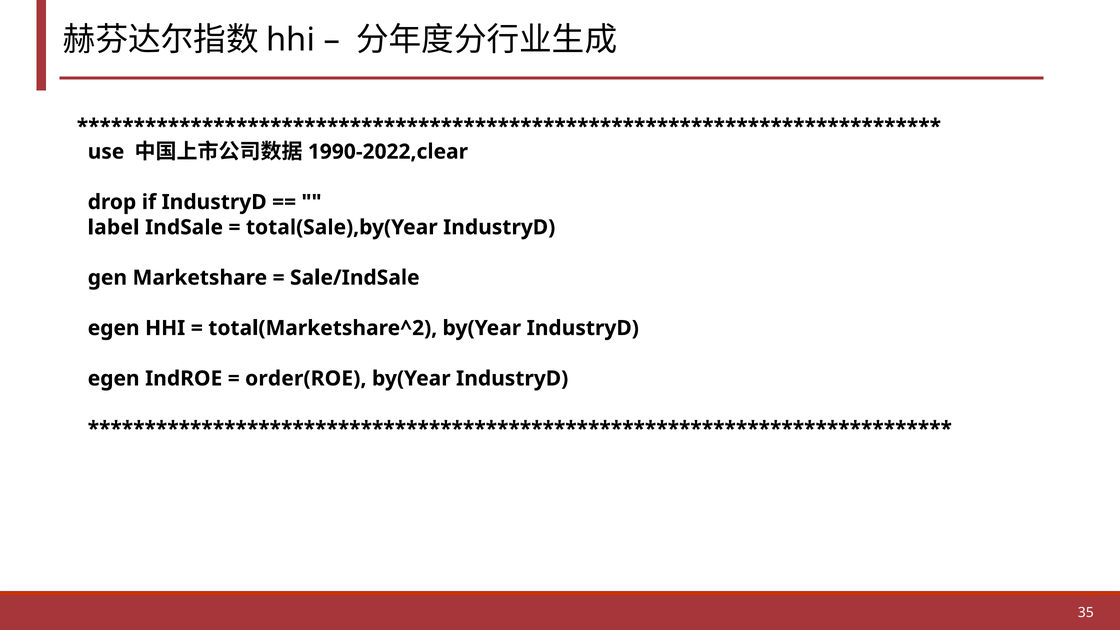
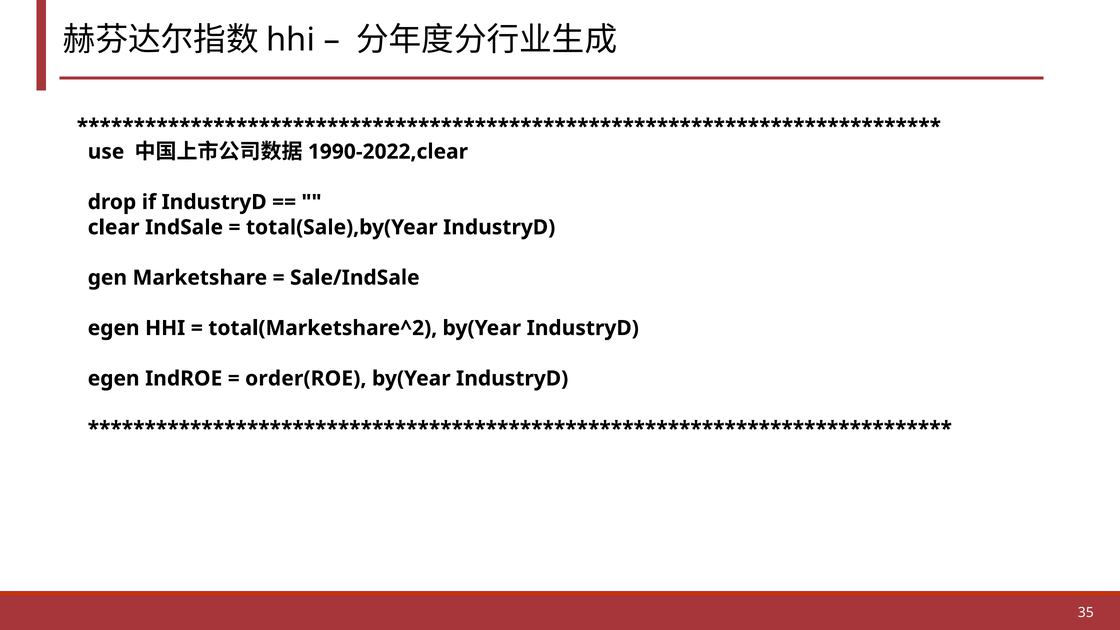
label: label -> clear
